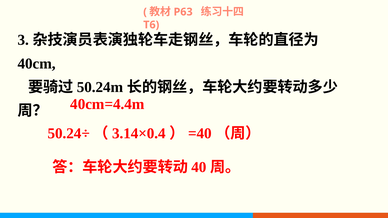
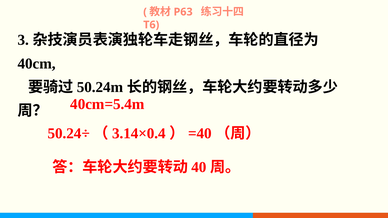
40cm=4.4m: 40cm=4.4m -> 40cm=5.4m
